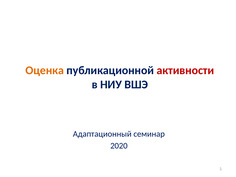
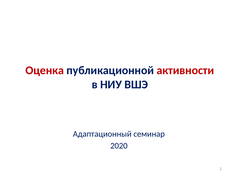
Оценка colour: orange -> red
